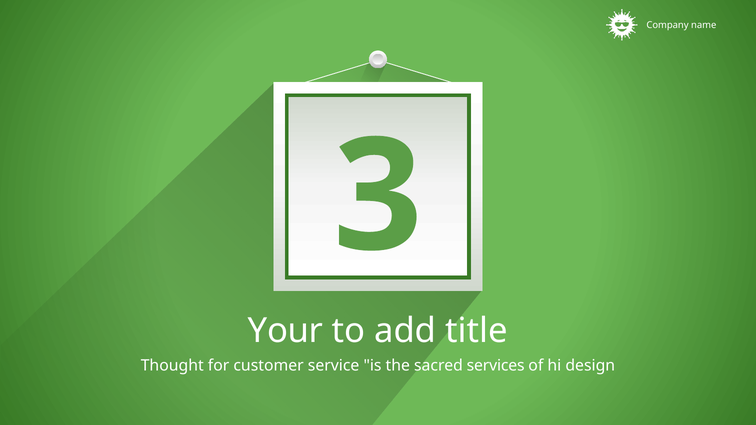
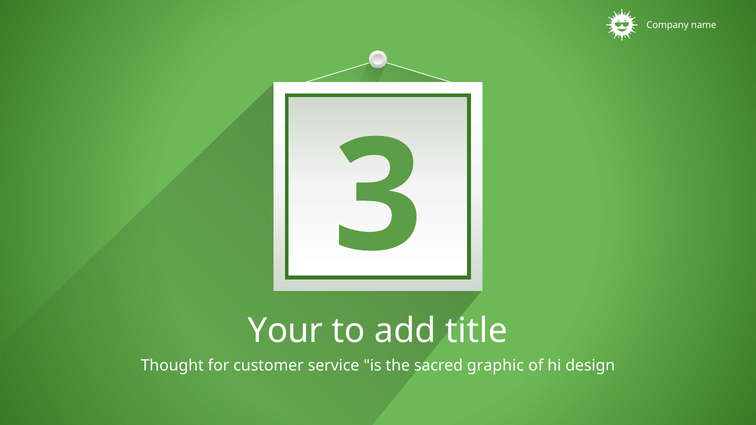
services: services -> graphic
